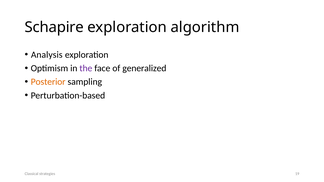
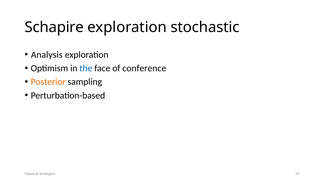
algorithm: algorithm -> stochastic
the colour: purple -> blue
generalized: generalized -> conference
